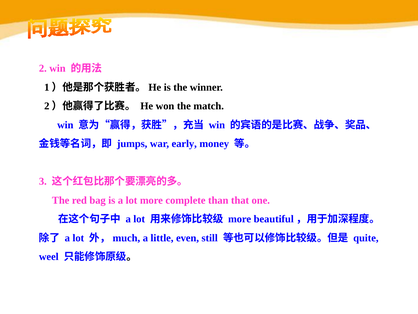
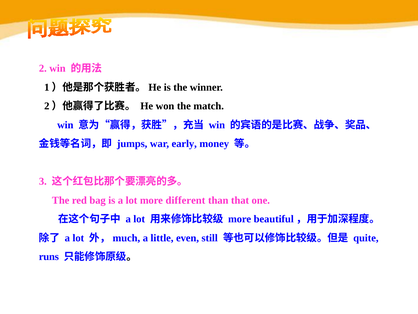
complete: complete -> different
weel: weel -> runs
